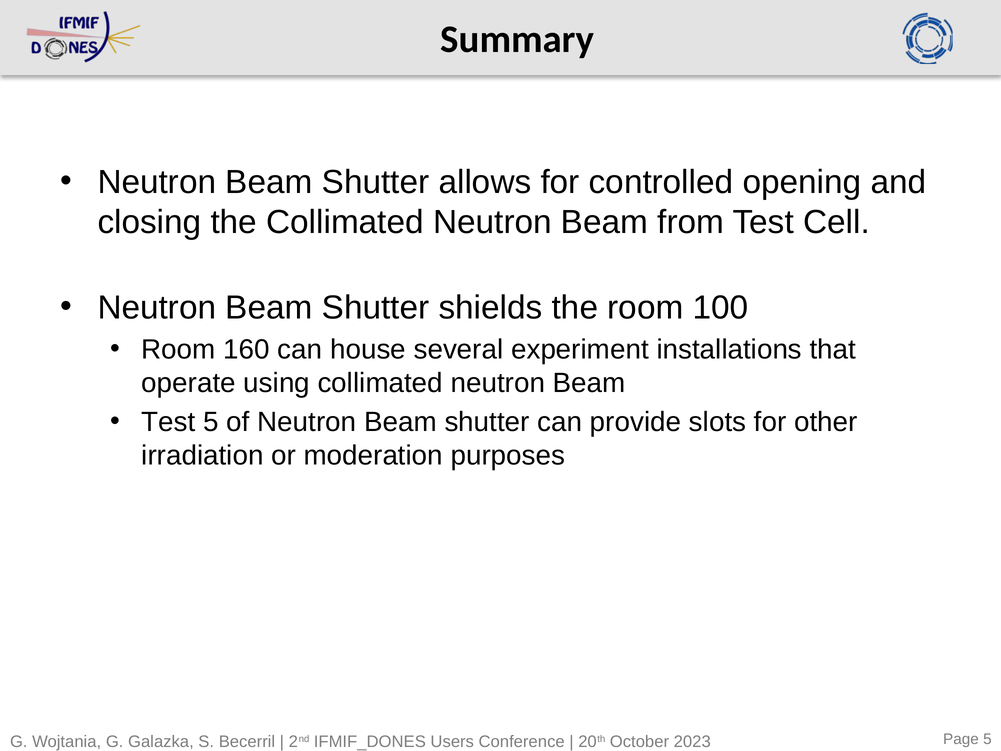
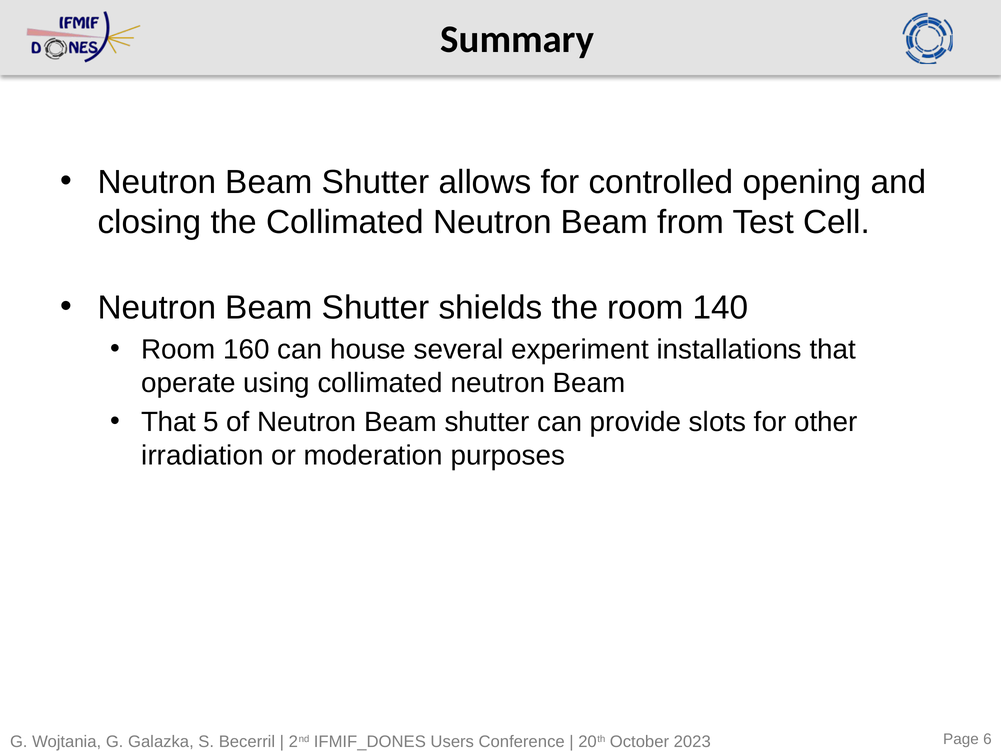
100: 100 -> 140
Test at (168, 422): Test -> That
Page 5: 5 -> 6
